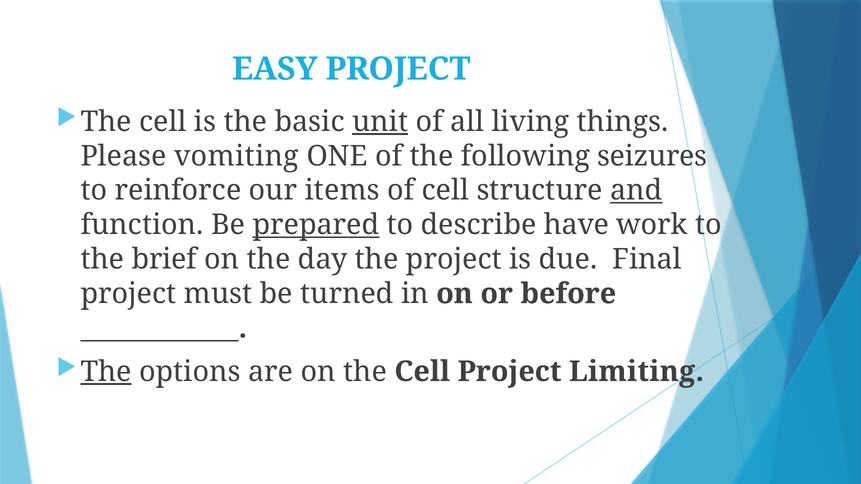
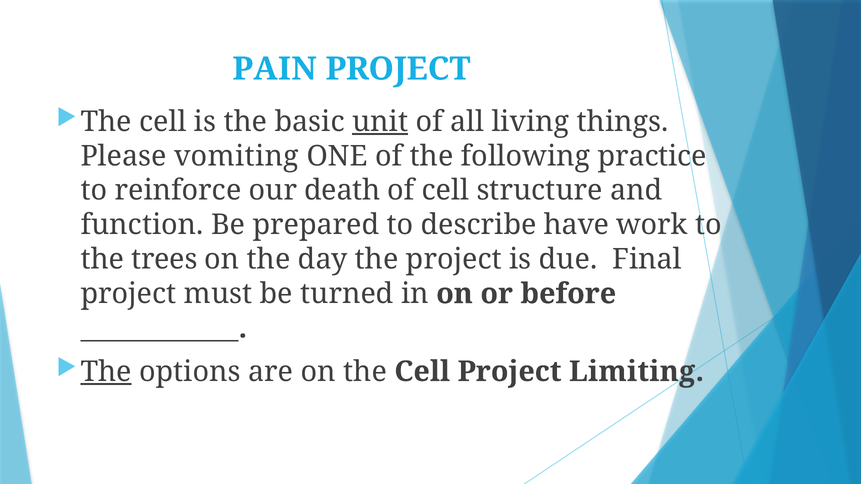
EASY: EASY -> PAIN
seizures: seizures -> practice
items: items -> death
and underline: present -> none
prepared underline: present -> none
brief: brief -> trees
